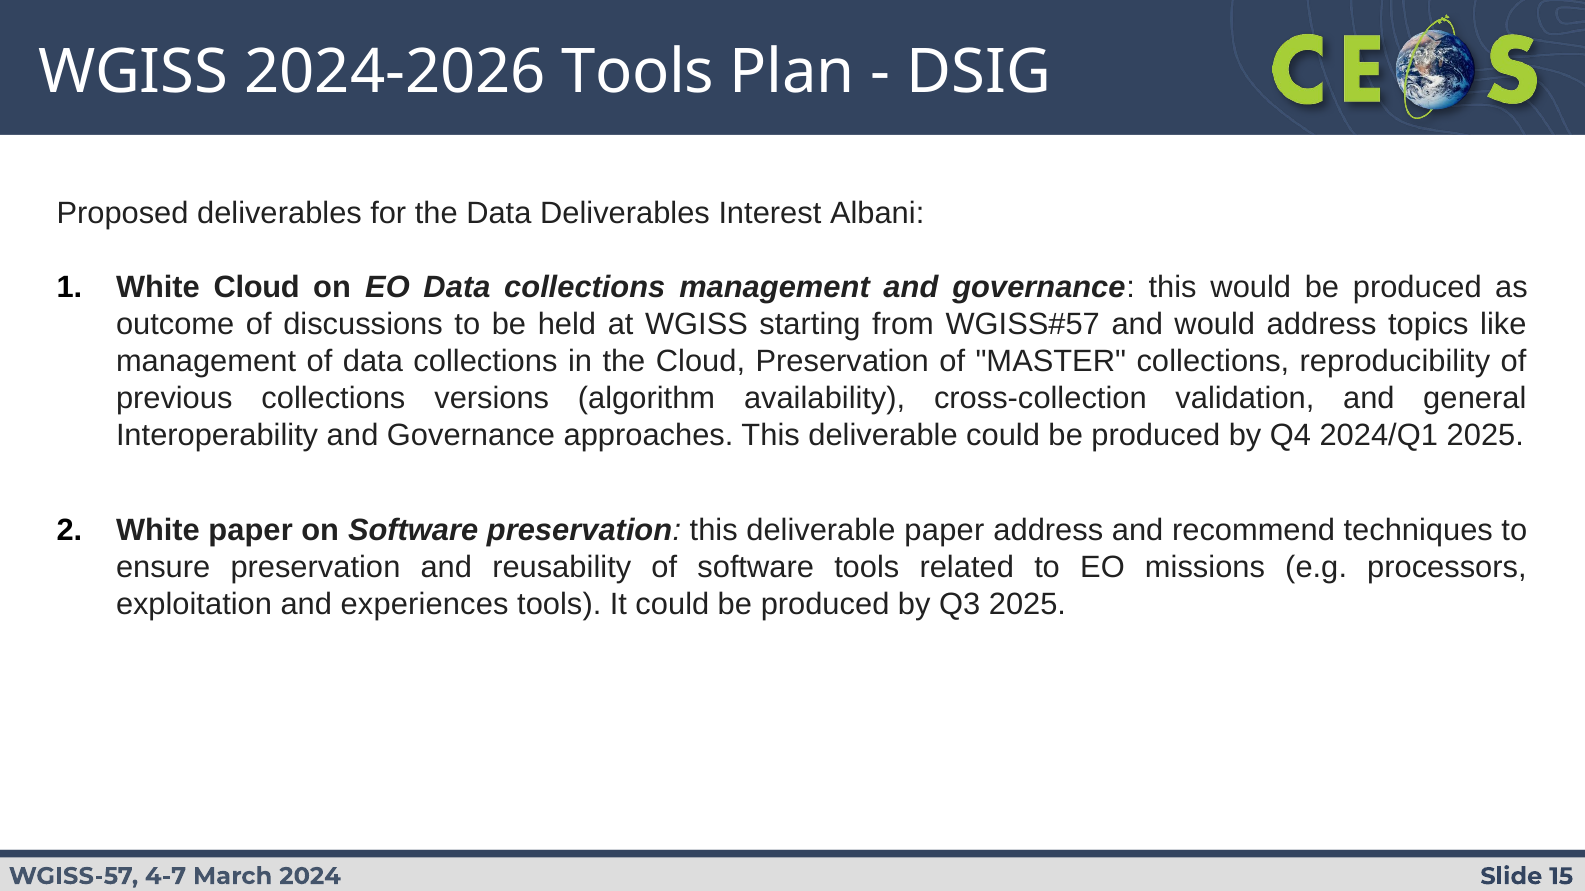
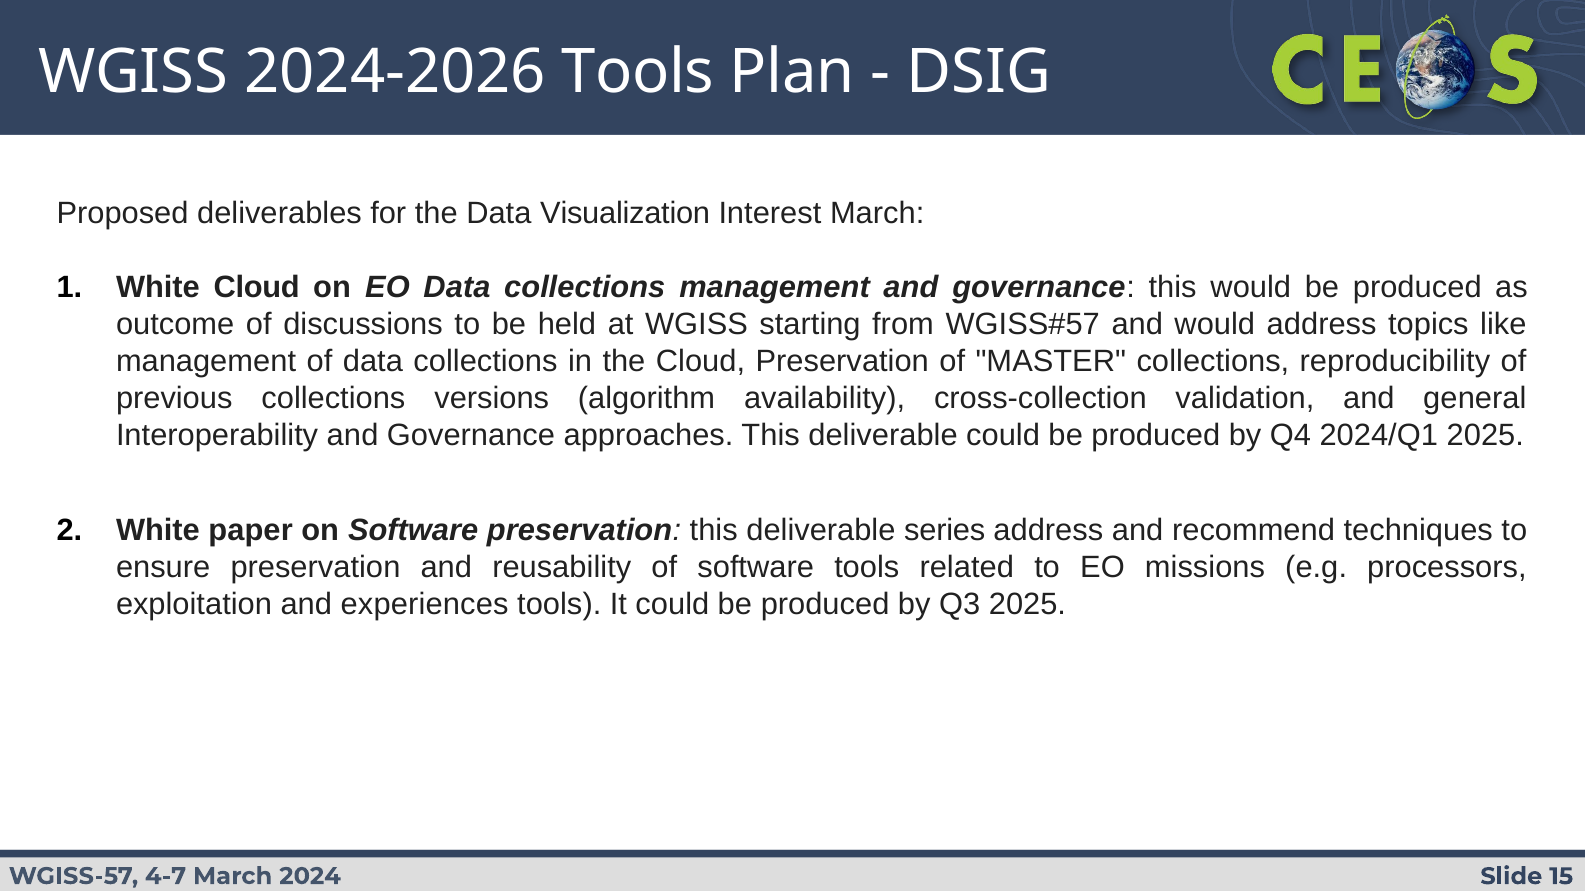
Data Deliverables: Deliverables -> Visualization
Interest Albani: Albani -> March
deliverable paper: paper -> series
